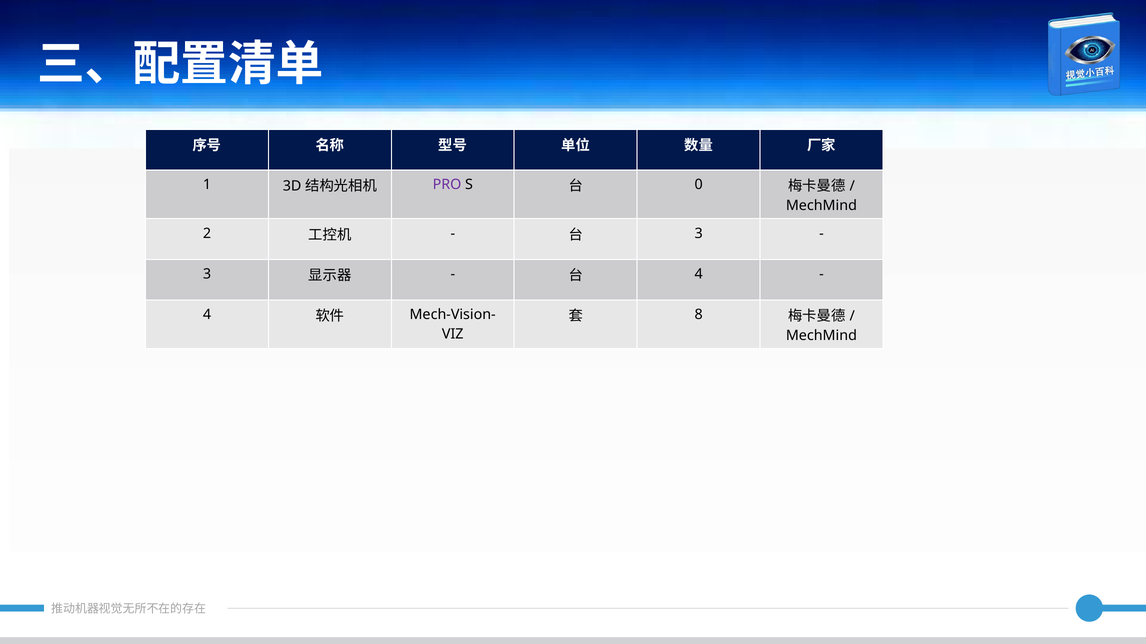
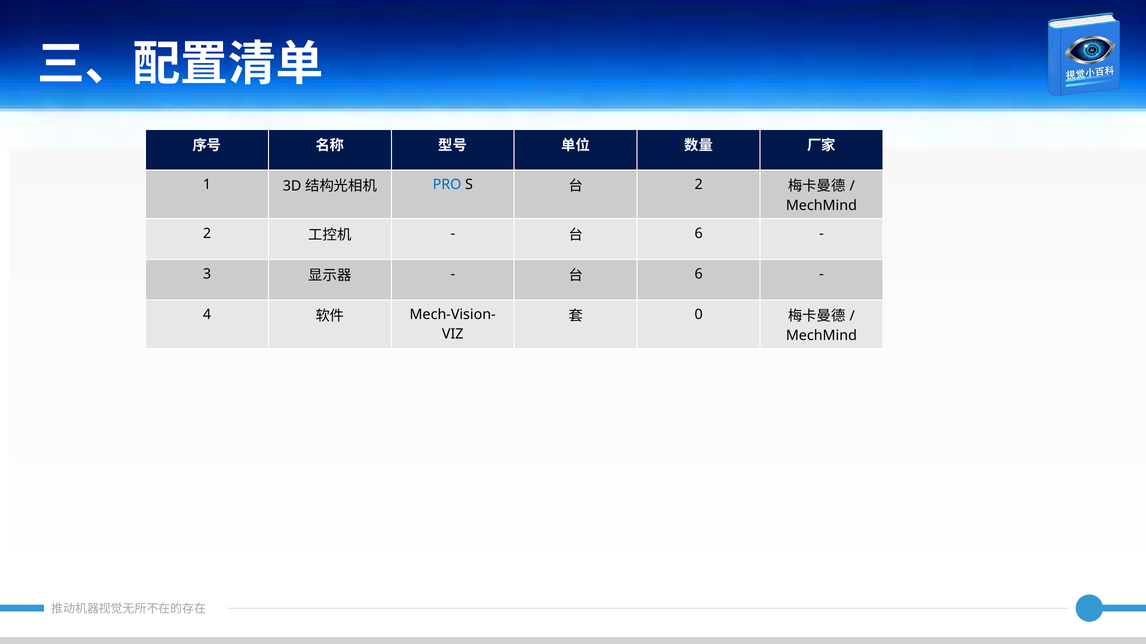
PRO colour: purple -> blue
0 at (699, 185): 0 -> 2
3 at (699, 234): 3 -> 6
4 at (699, 274): 4 -> 6
8: 8 -> 0
